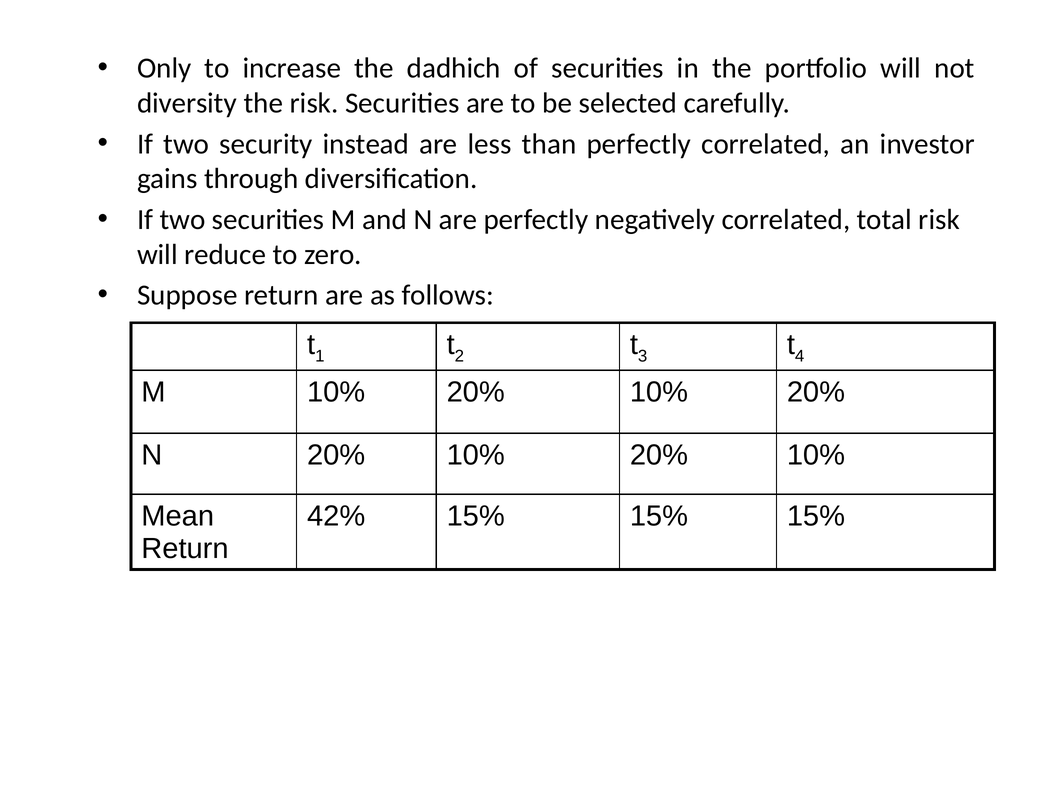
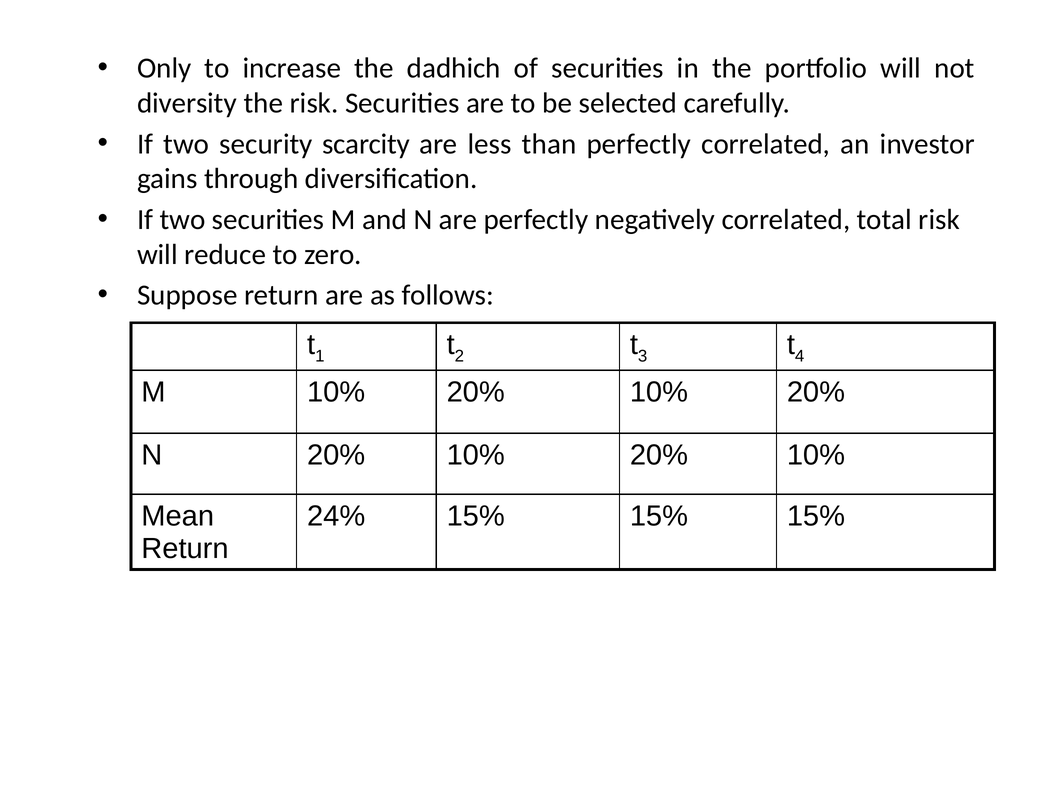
instead: instead -> scarcity
42%: 42% -> 24%
